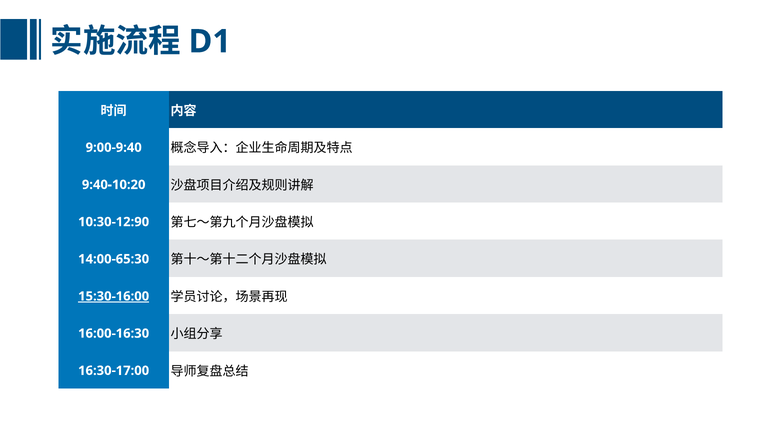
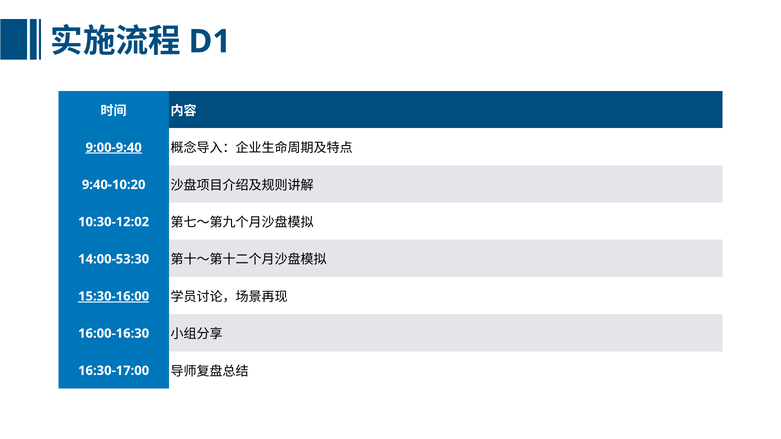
9:00-9:40 underline: none -> present
10:30-12:90: 10:30-12:90 -> 10:30-12:02
14:00-65:30: 14:00-65:30 -> 14:00-53:30
